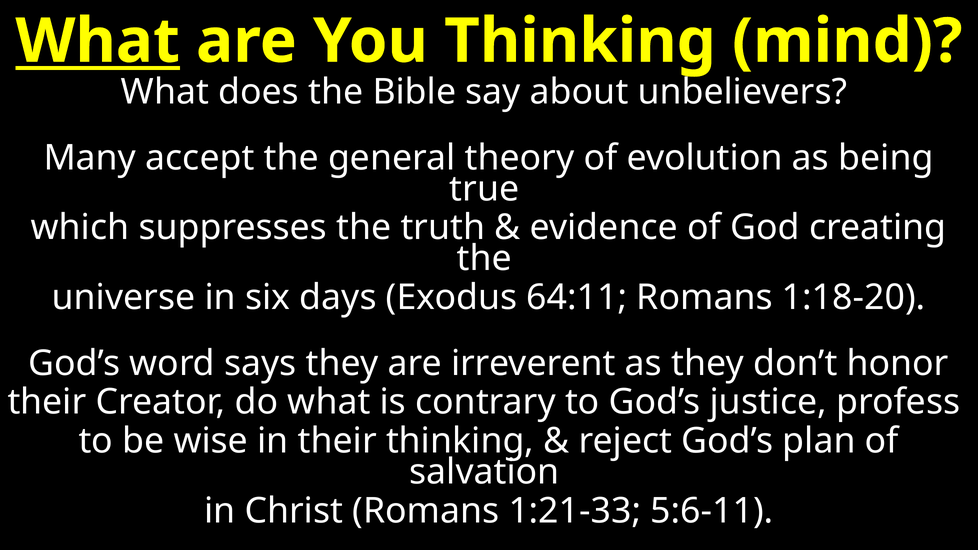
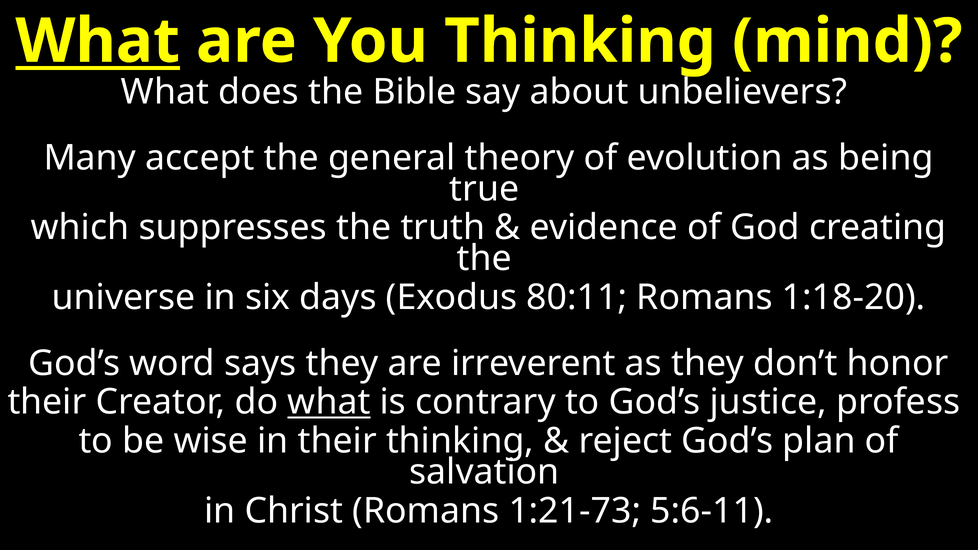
64:11: 64:11 -> 80:11
what at (329, 402) underline: none -> present
1:21-33: 1:21-33 -> 1:21-73
